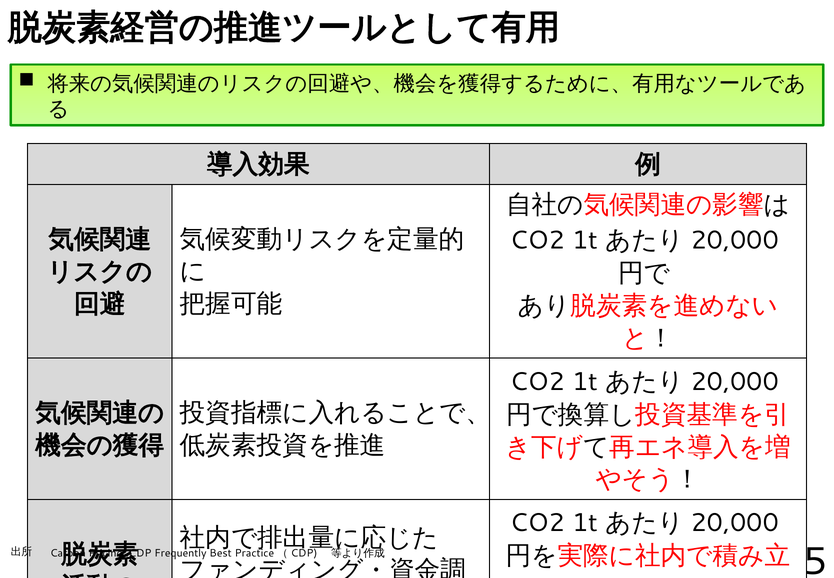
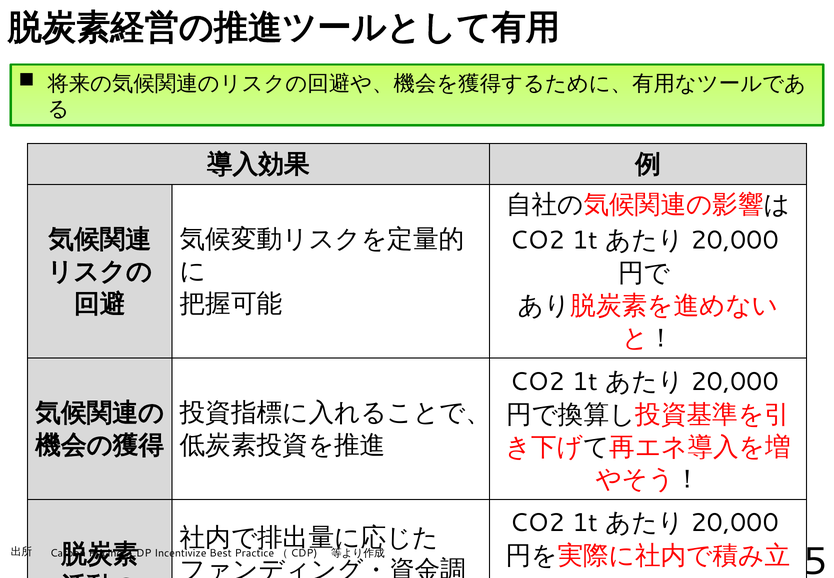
Frequently: Frequently -> Incentivize
